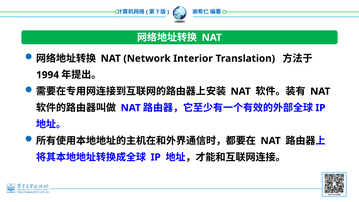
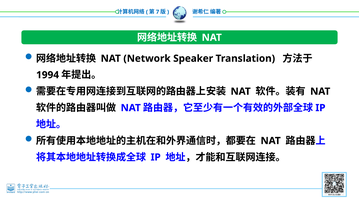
Interior: Interior -> Speaker
